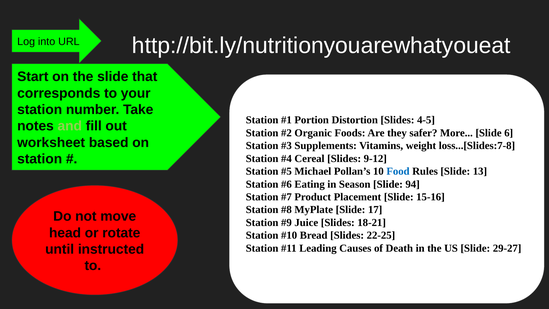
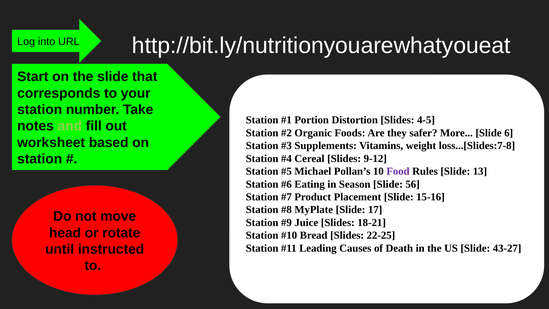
Food colour: blue -> purple
94: 94 -> 56
29-27: 29-27 -> 43-27
